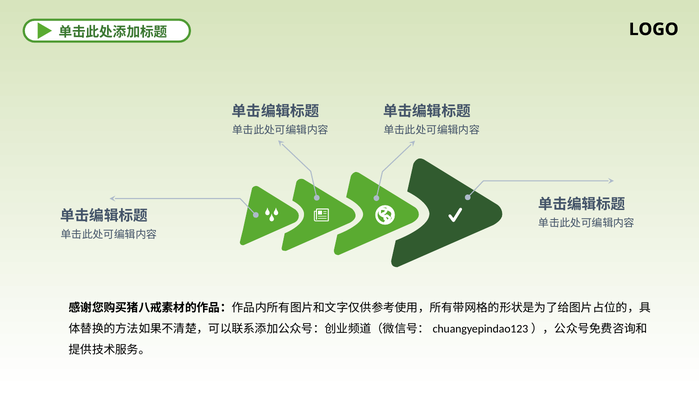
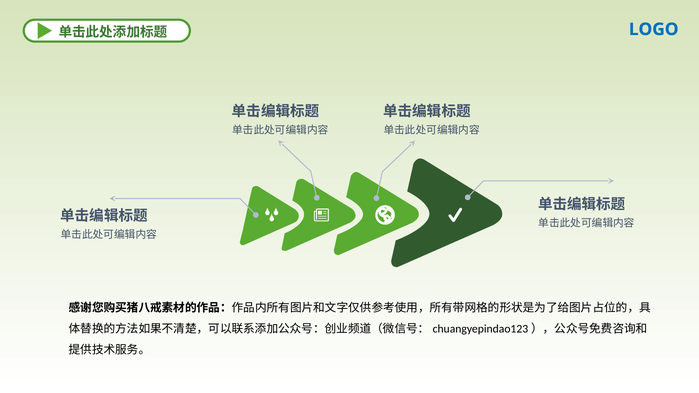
LOGO colour: black -> blue
